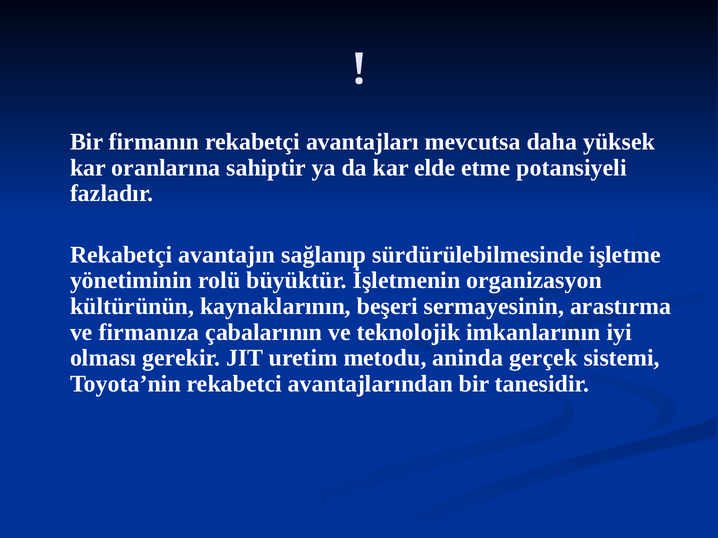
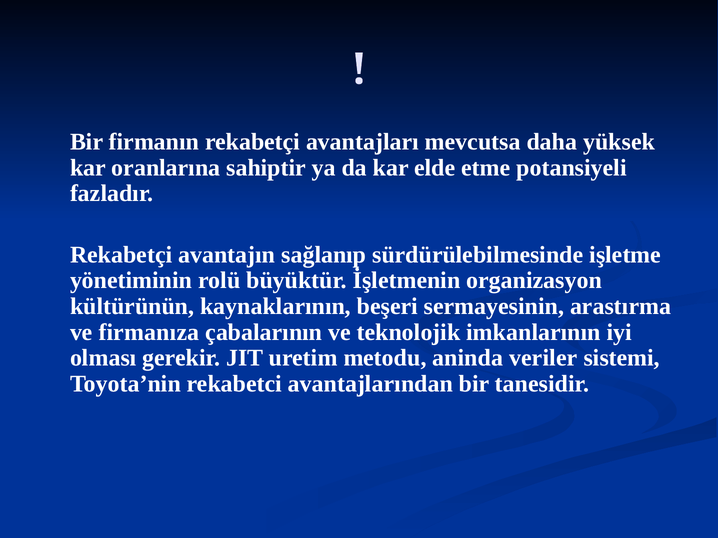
gerçek: gerçek -> veriler
